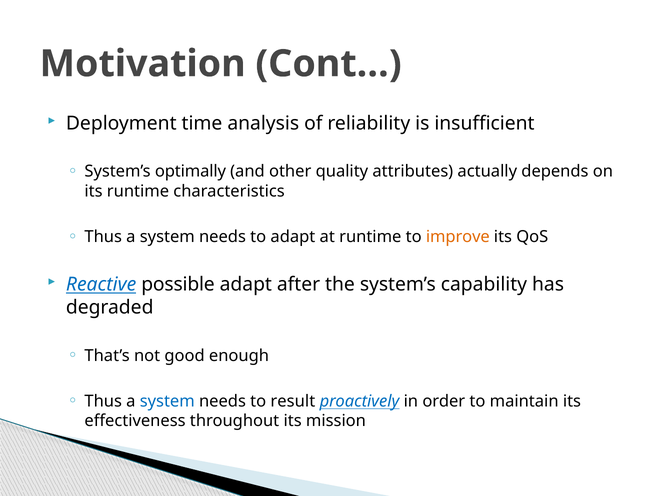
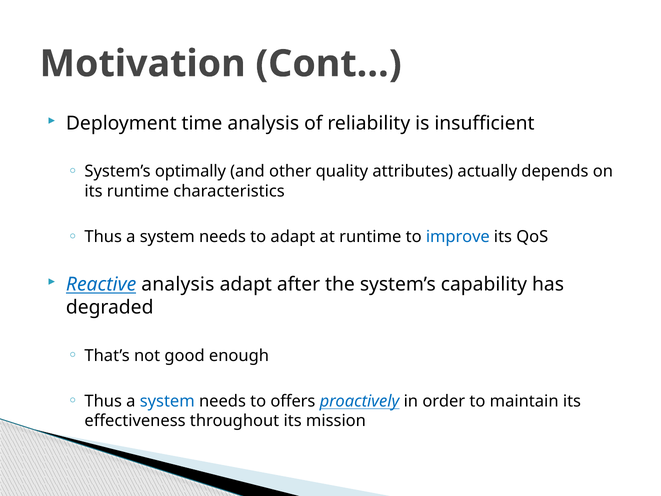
improve colour: orange -> blue
Reactive possible: possible -> analysis
result: result -> offers
